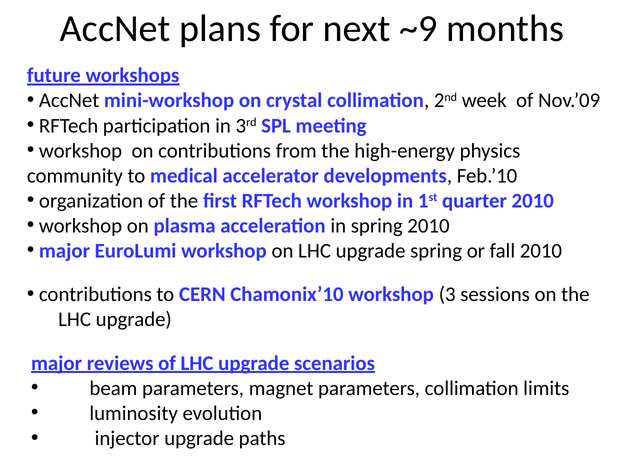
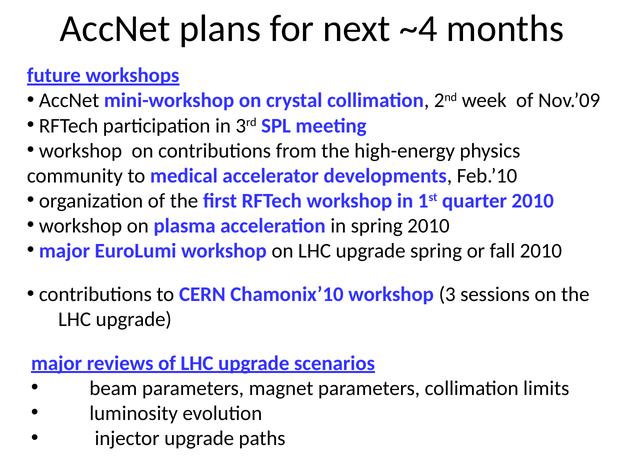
~9: ~9 -> ~4
